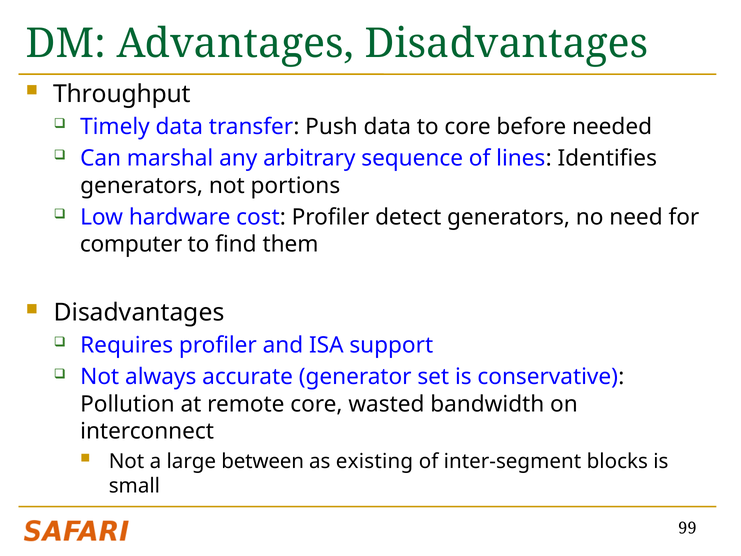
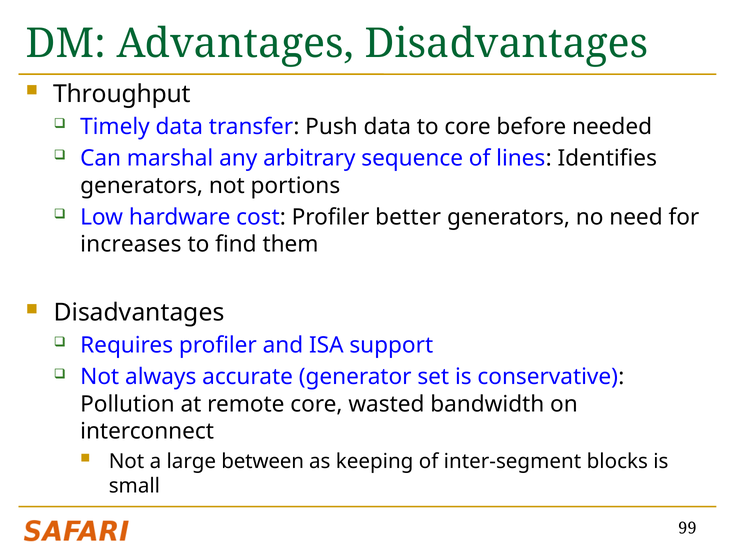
detect: detect -> better
computer: computer -> increases
existing: existing -> keeping
